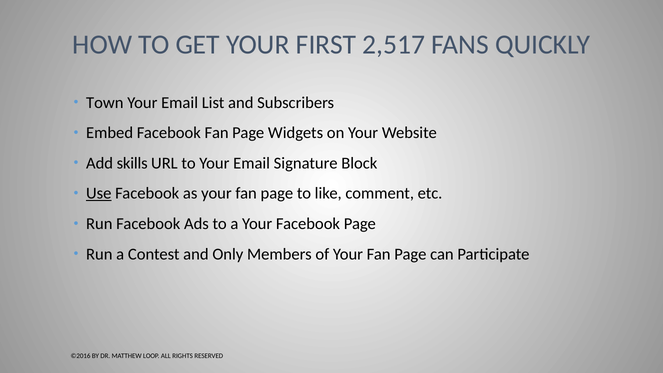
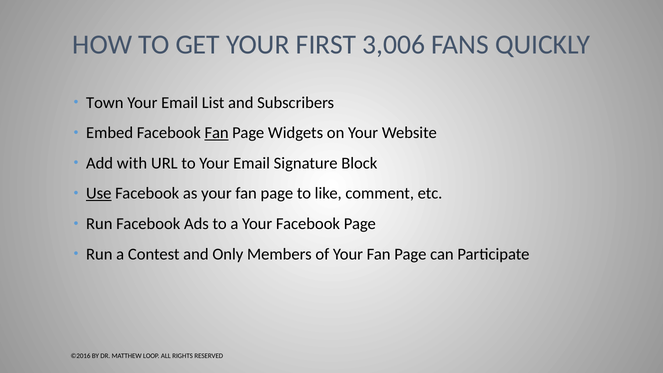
2,517: 2,517 -> 3,006
Fan at (217, 133) underline: none -> present
skills: skills -> with
